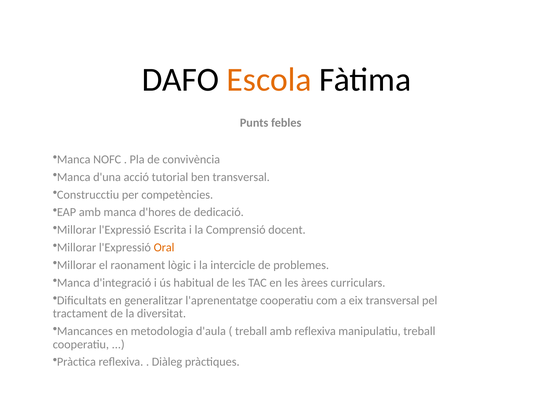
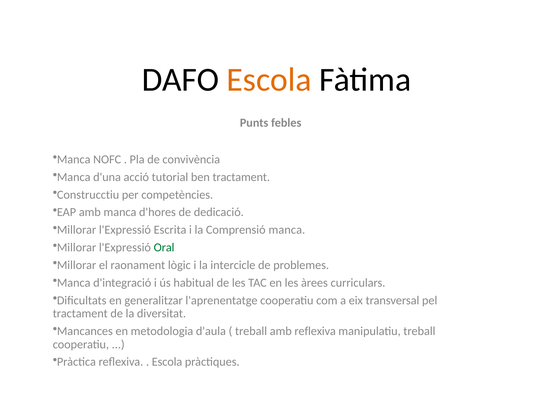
ben transversal: transversal -> tractament
Comprensió docent: docent -> manca
Oral colour: orange -> green
Diàleg at (167, 361): Diàleg -> Escola
